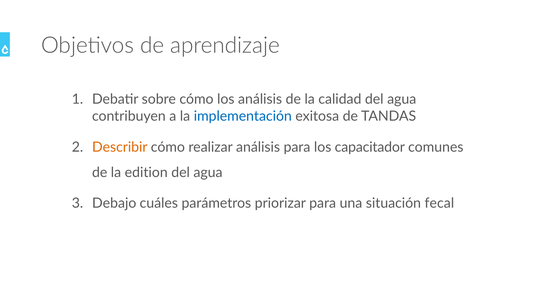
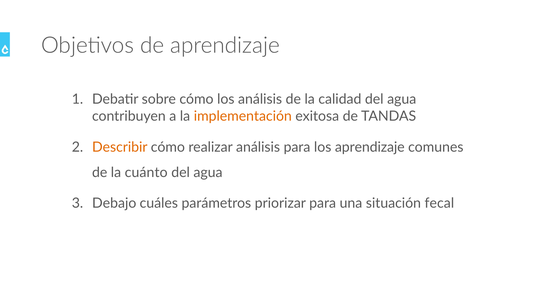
implementación colour: blue -> orange
los capacitador: capacitador -> aprendizaje
edition: edition -> cuánto
